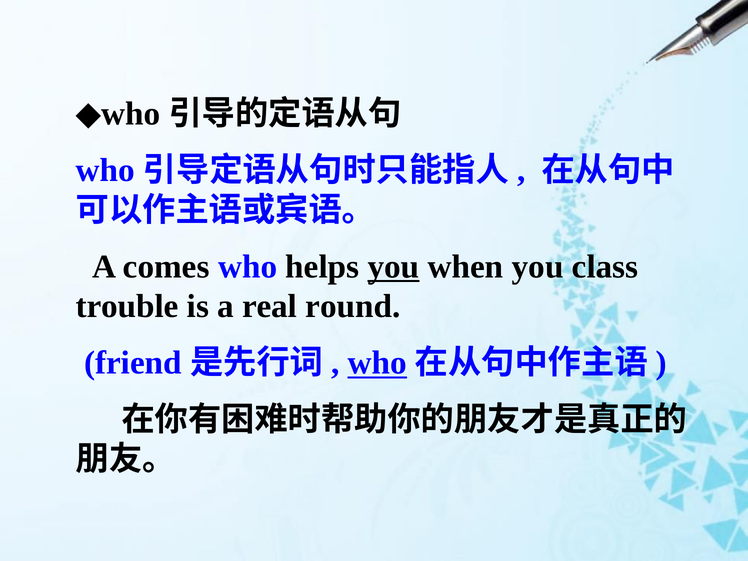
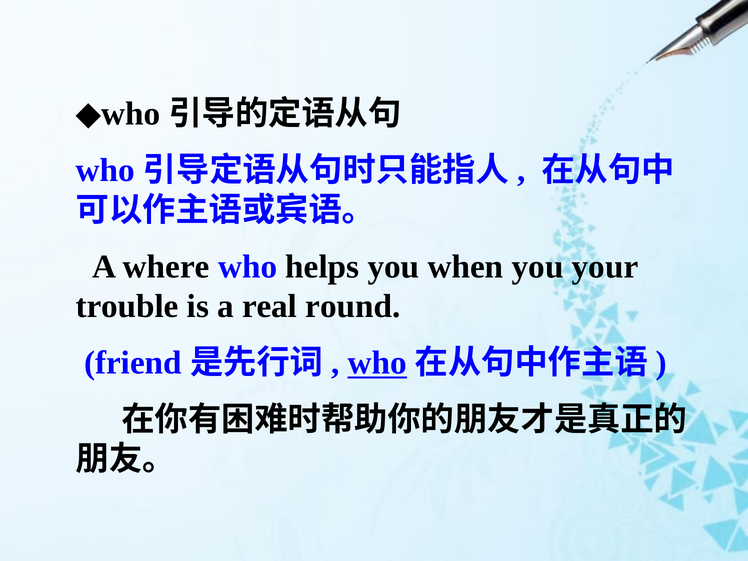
comes: comes -> where
you at (394, 267) underline: present -> none
class: class -> your
